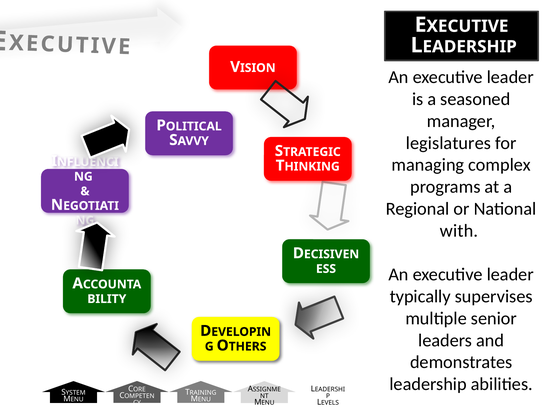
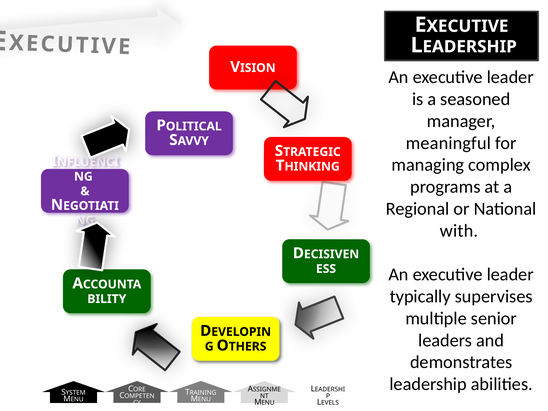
legislatures: legislatures -> meaningful
